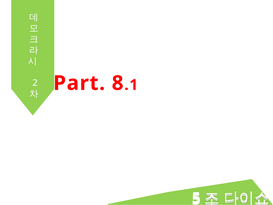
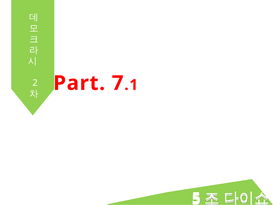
8: 8 -> 7
